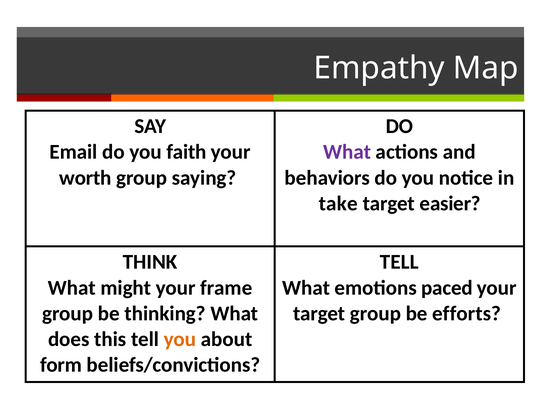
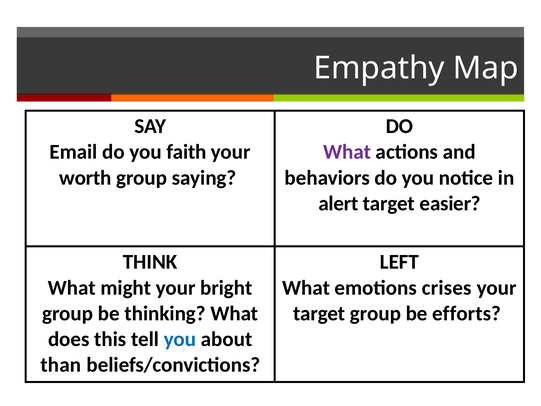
take: take -> alert
TELL at (399, 262): TELL -> LEFT
frame: frame -> bright
paced: paced -> crises
you at (180, 339) colour: orange -> blue
form: form -> than
